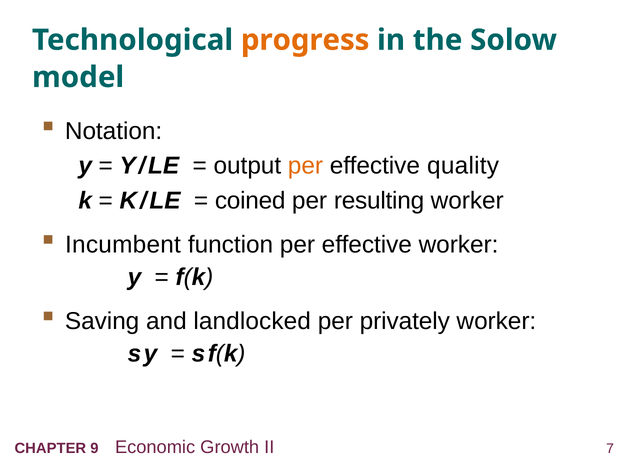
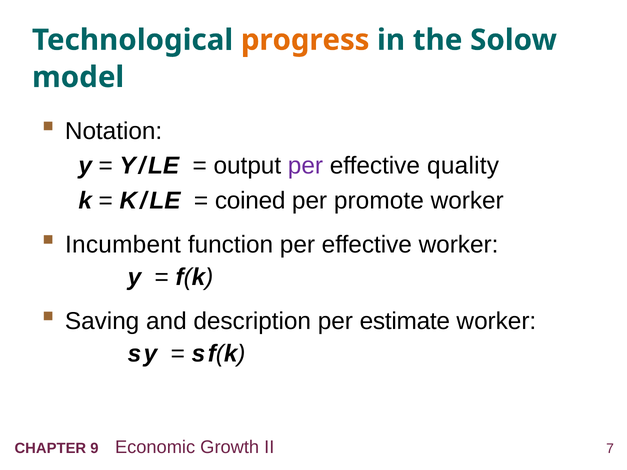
per at (305, 166) colour: orange -> purple
resulting: resulting -> promote
landlocked: landlocked -> description
privately: privately -> estimate
